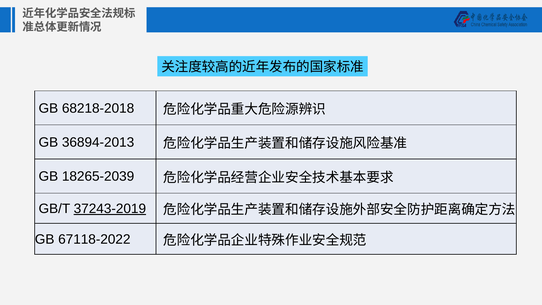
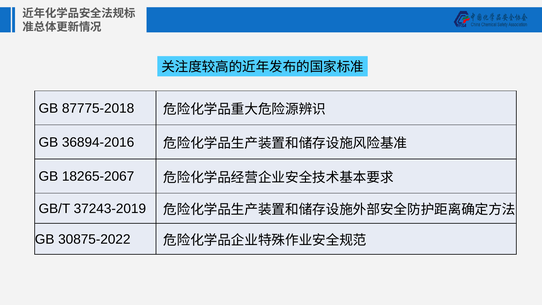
68218-2018: 68218-2018 -> 87775-2018
36894-2013: 36894-2013 -> 36894-2016
18265-2039: 18265-2039 -> 18265-2067
37243-2019 underline: present -> none
67118-2022: 67118-2022 -> 30875-2022
